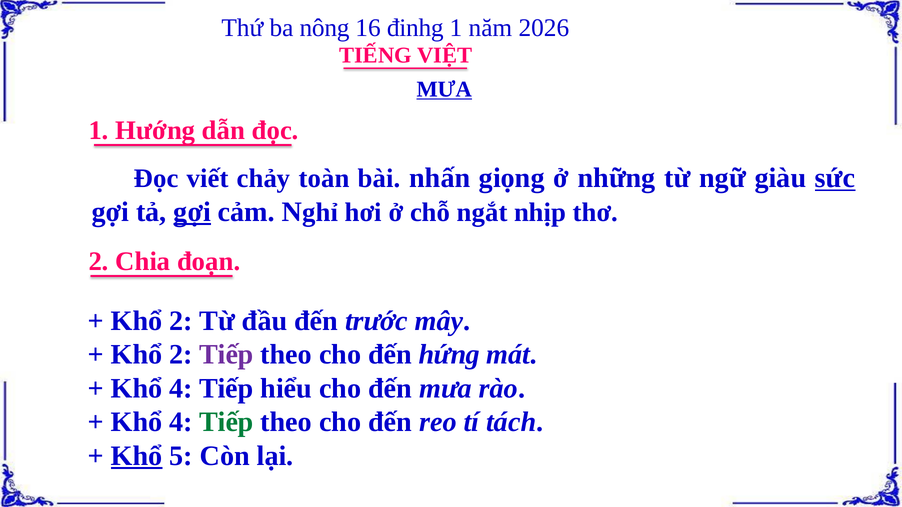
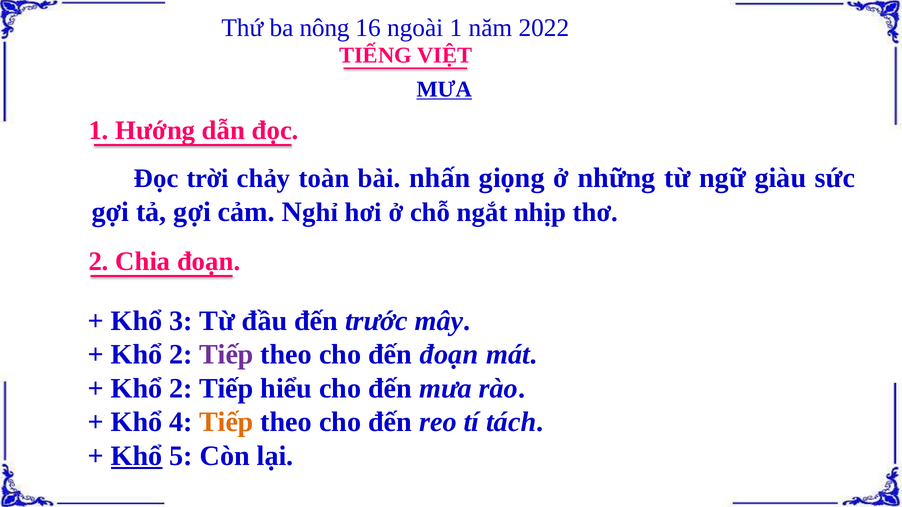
đinhg: đinhg -> ngoài
2026: 2026 -> 2022
viết: viết -> trời
sức underline: present -> none
gợi at (192, 212) underline: present -> none
2 at (181, 321): 2 -> 3
đến hứng: hứng -> đoạn
4 at (181, 388): 4 -> 2
Tiếp at (226, 422) colour: green -> orange
